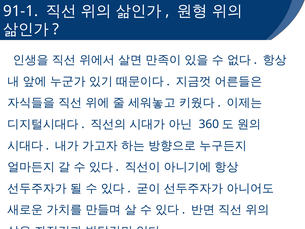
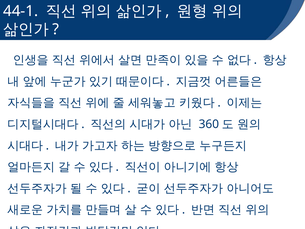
91-1: 91-1 -> 44-1
